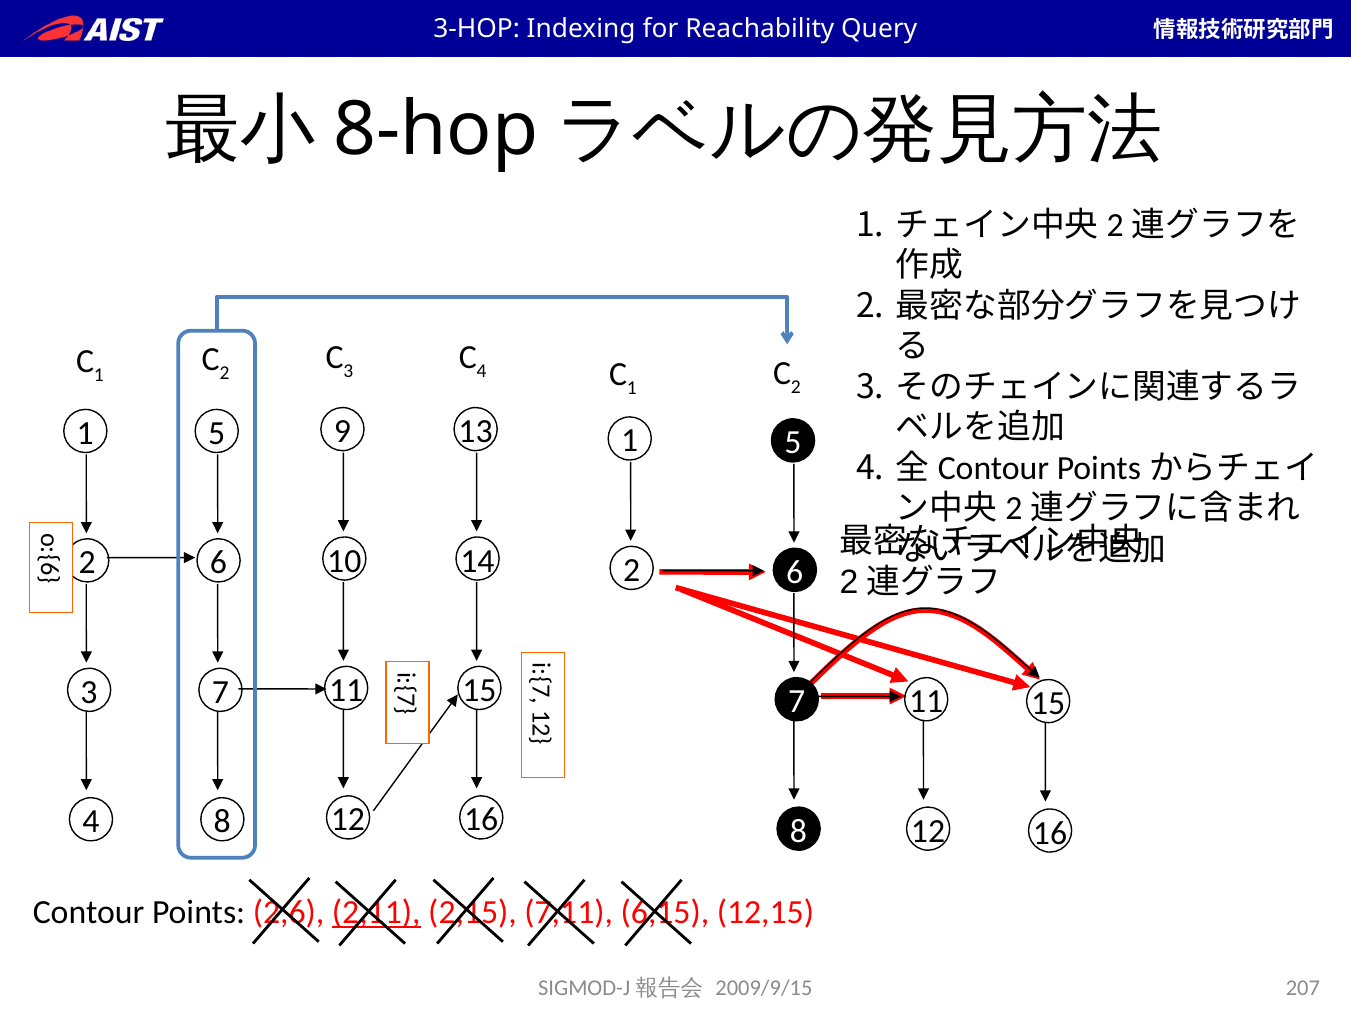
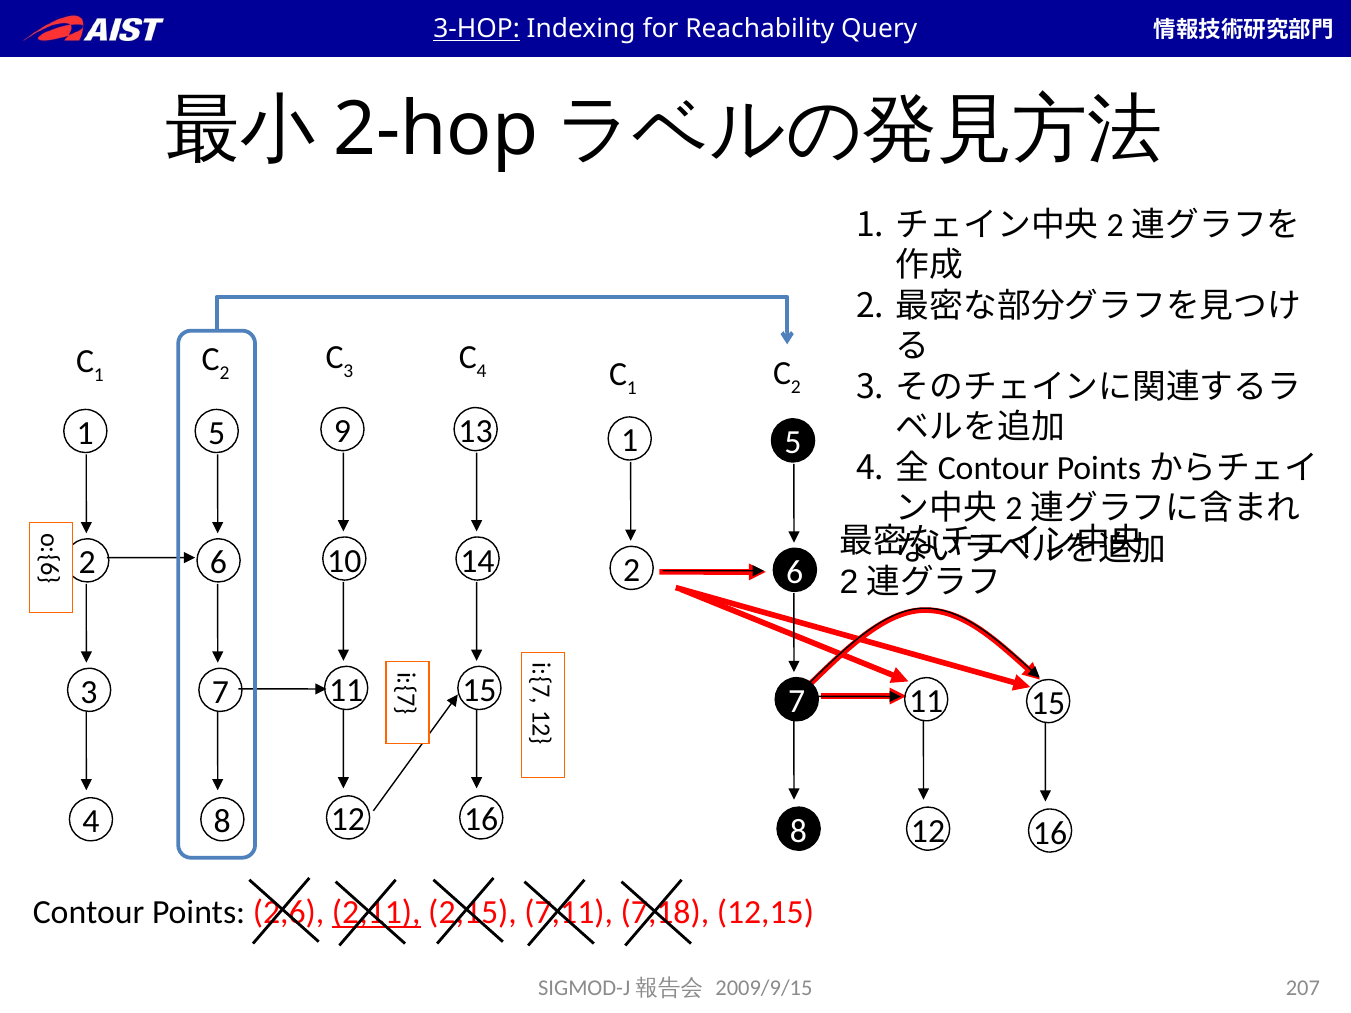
3-HOP underline: none -> present
8-hop: 8-hop -> 2-hop
6,15: 6,15 -> 7,18
